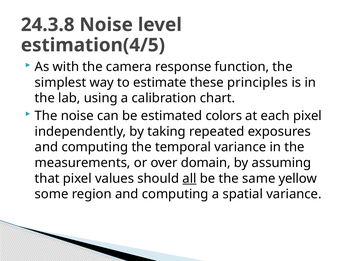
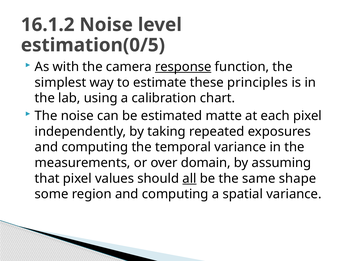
24.3.8: 24.3.8 -> 16.1.2
estimation(4/5: estimation(4/5 -> estimation(0/5
response underline: none -> present
colors: colors -> matte
yellow: yellow -> shape
